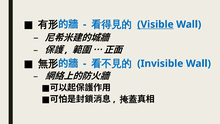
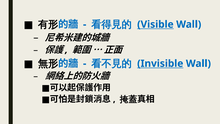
Invisible underline: none -> present
